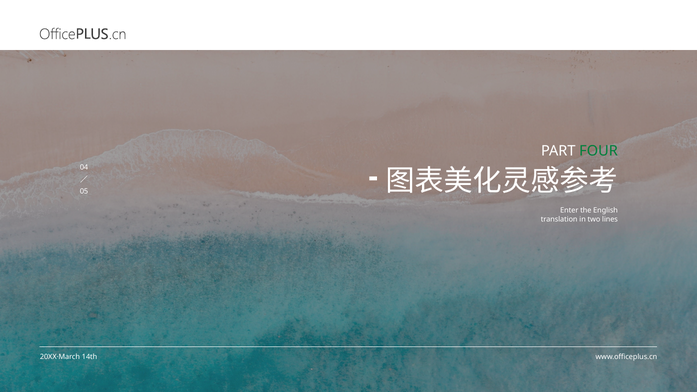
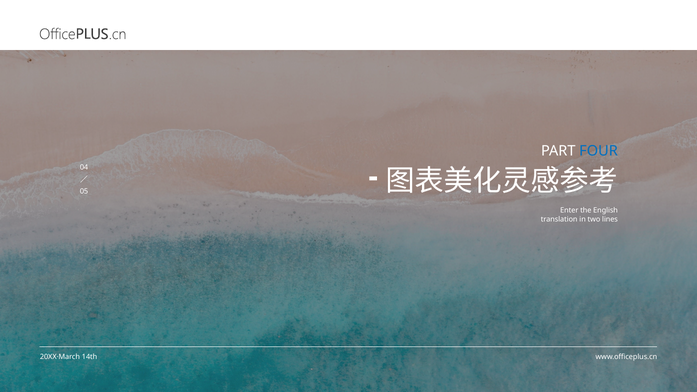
FOUR colour: green -> blue
